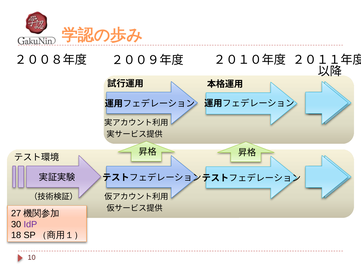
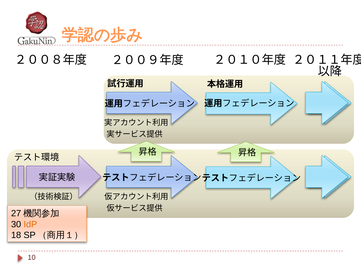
IdP colour: purple -> orange
